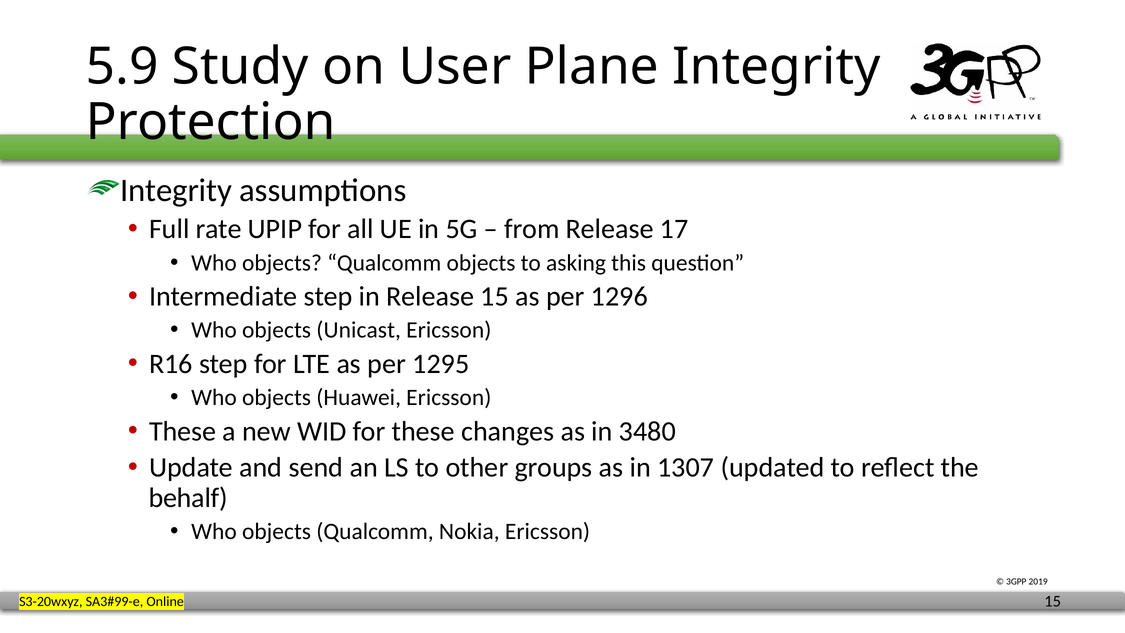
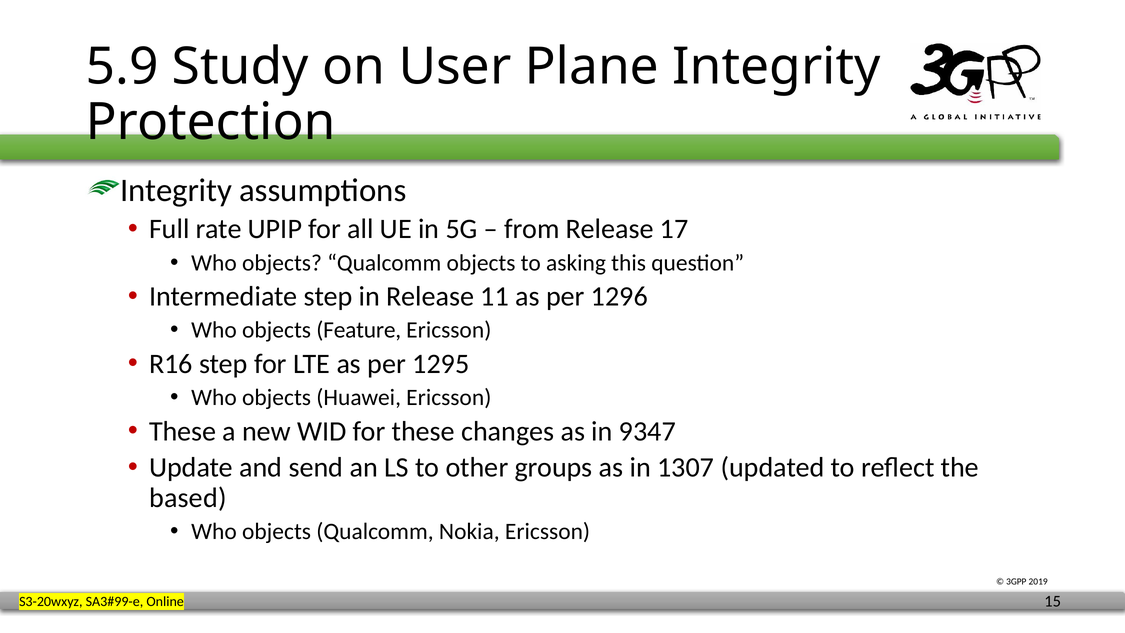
Release 15: 15 -> 11
Unicast: Unicast -> Feature
3480: 3480 -> 9347
behalf: behalf -> based
